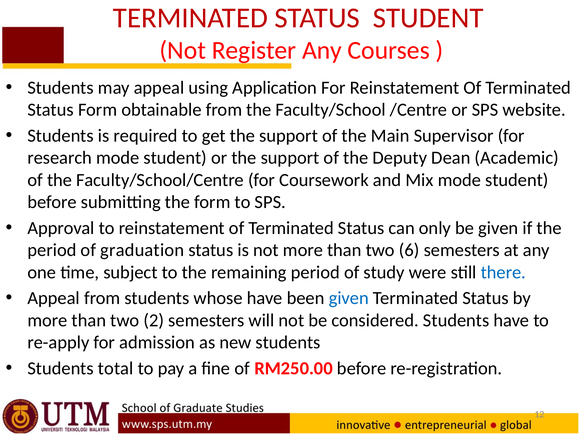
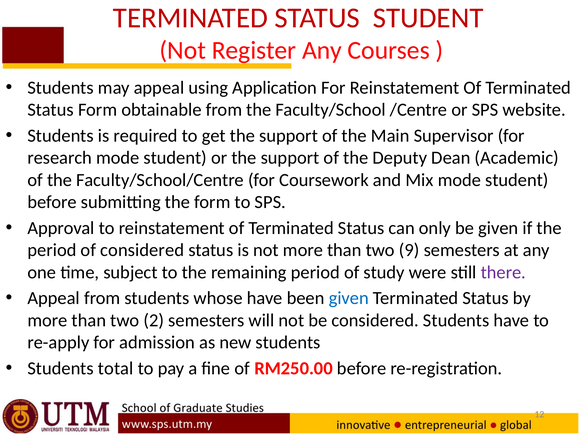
of graduation: graduation -> considered
6: 6 -> 9
there colour: blue -> purple
